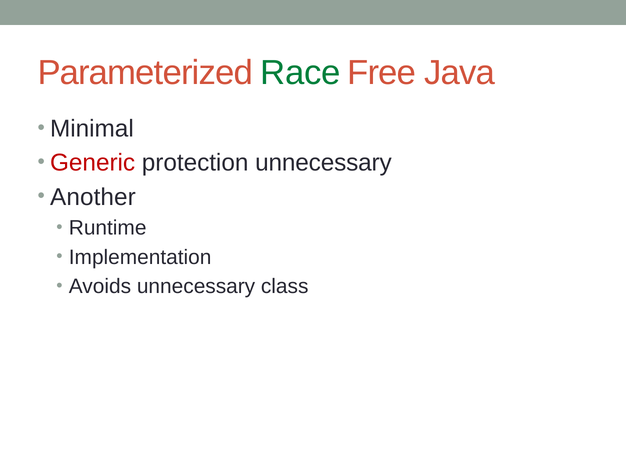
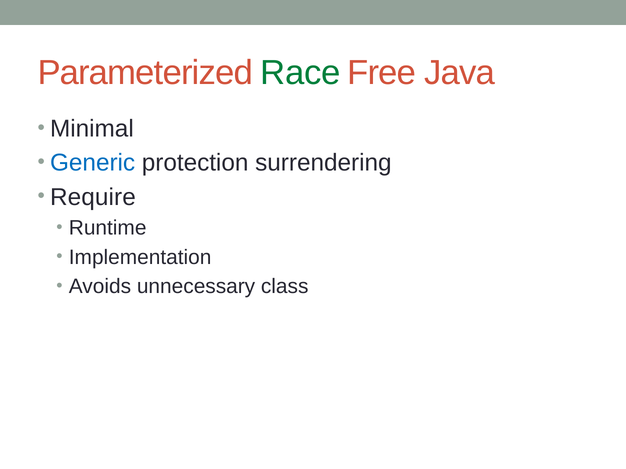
Generic colour: red -> blue
protection unnecessary: unnecessary -> surrendering
Another: Another -> Require
